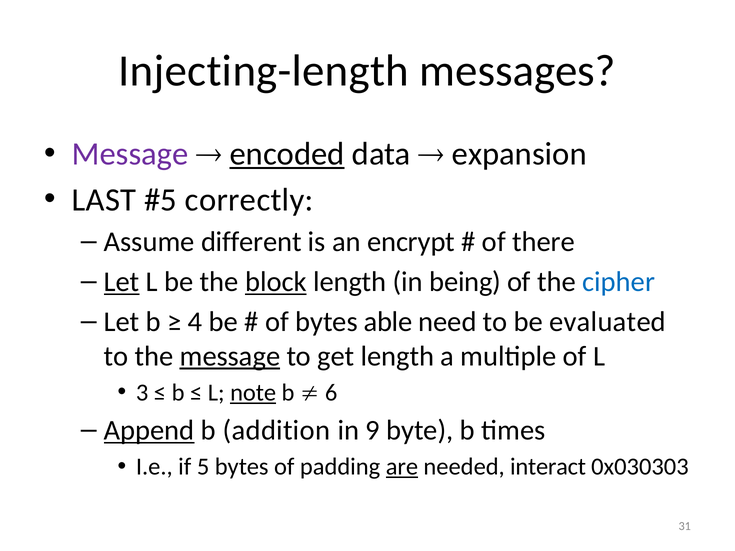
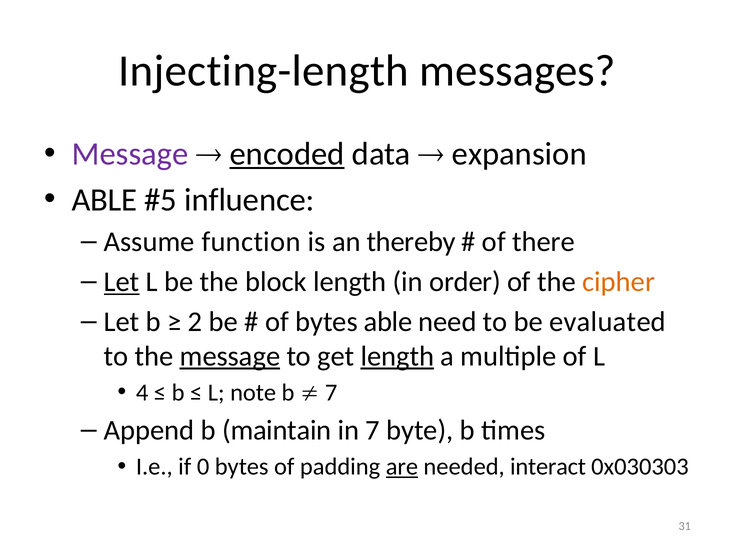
LAST at (104, 200): LAST -> ABLE
correctly: correctly -> influence
different: different -> function
encrypt: encrypt -> thereby
block underline: present -> none
being: being -> order
cipher colour: blue -> orange
4: 4 -> 2
length at (397, 356) underline: none -> present
3: 3 -> 4
note underline: present -> none
6 at (331, 393): 6 -> 7
Append underline: present -> none
addition: addition -> maintain
in 9: 9 -> 7
5: 5 -> 0
